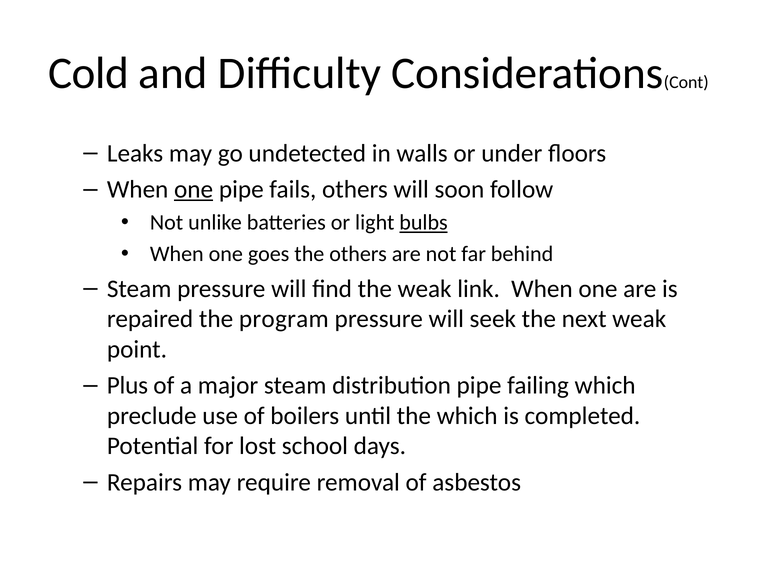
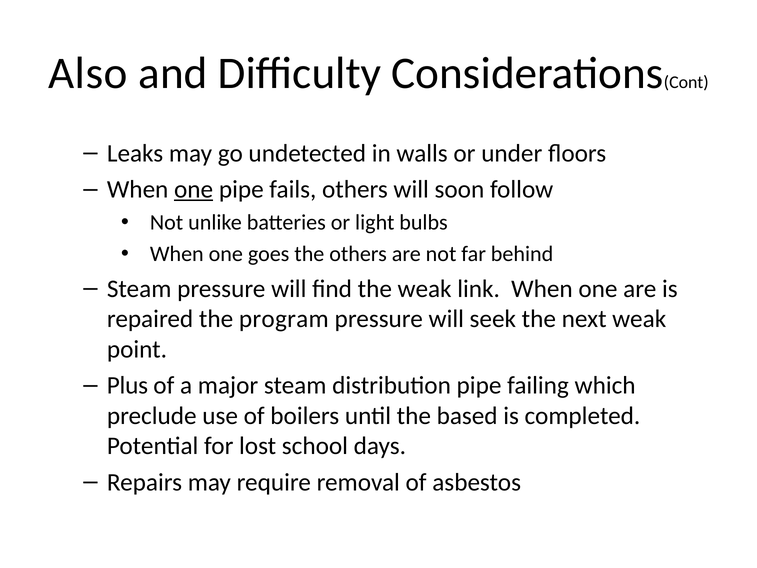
Cold: Cold -> Also
bulbs underline: present -> none
the which: which -> based
